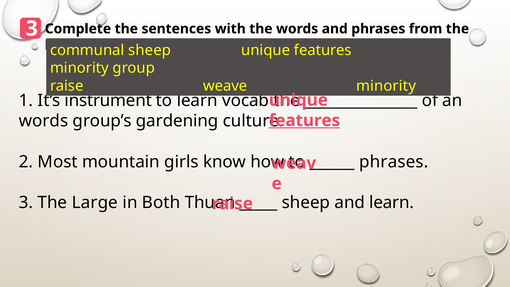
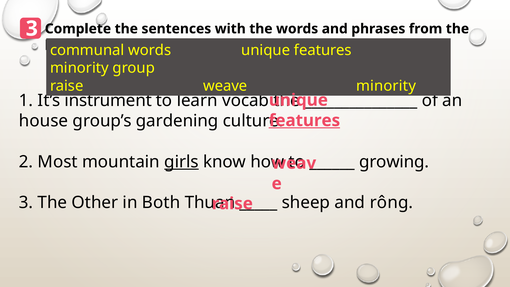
sheep at (150, 50): sheep -> words
words at (44, 121): words -> house
girls underline: none -> present
phrases at (394, 162): phrases -> growing
Large: Large -> Other
and learn: learn -> rông
